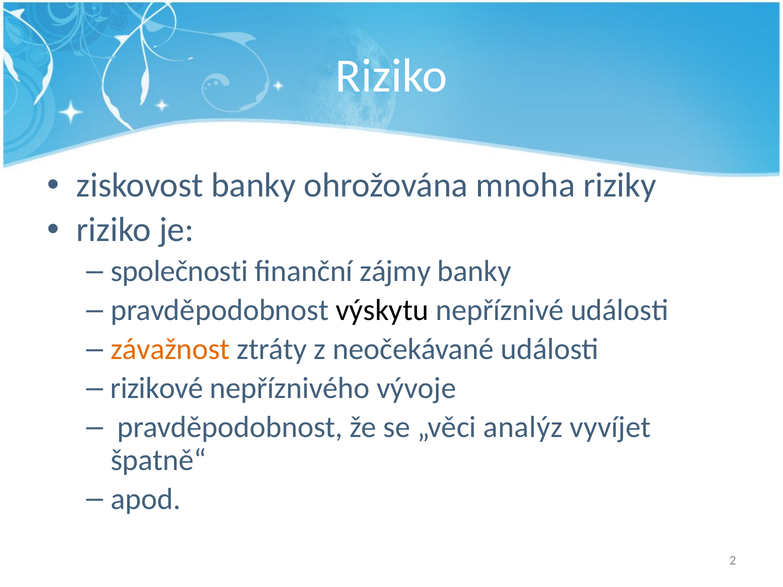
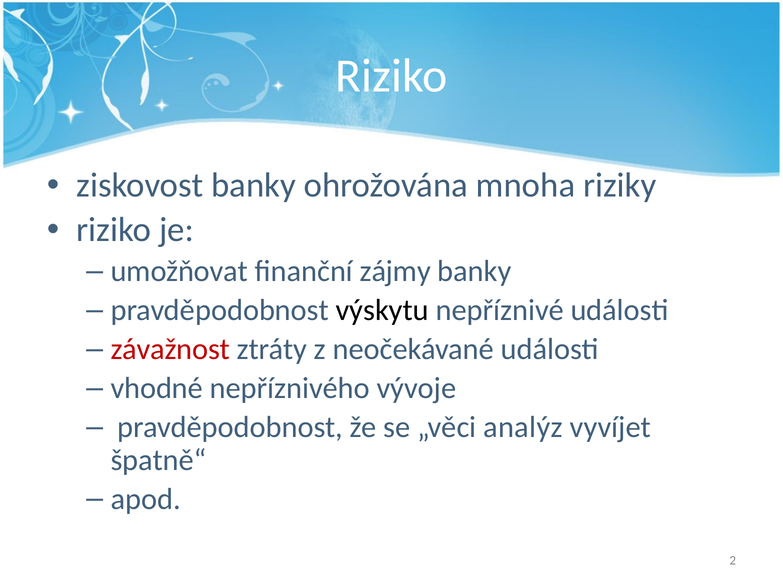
společnosti: společnosti -> umožňovat
závažnost colour: orange -> red
rizikové: rizikové -> vhodné
